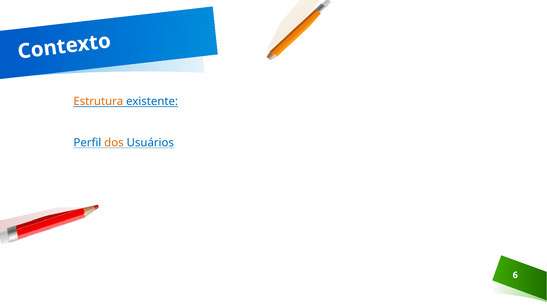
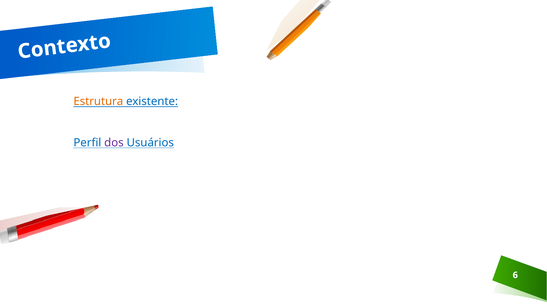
dos colour: orange -> purple
